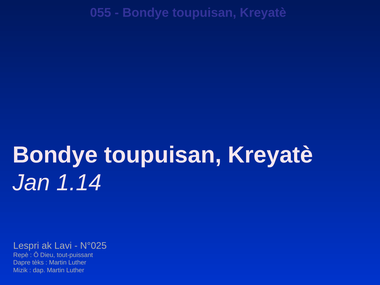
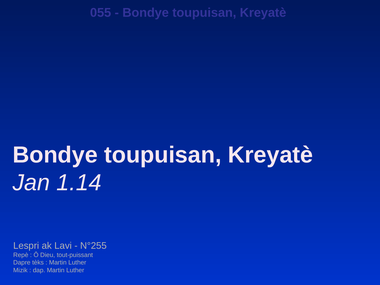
N°025: N°025 -> N°255
